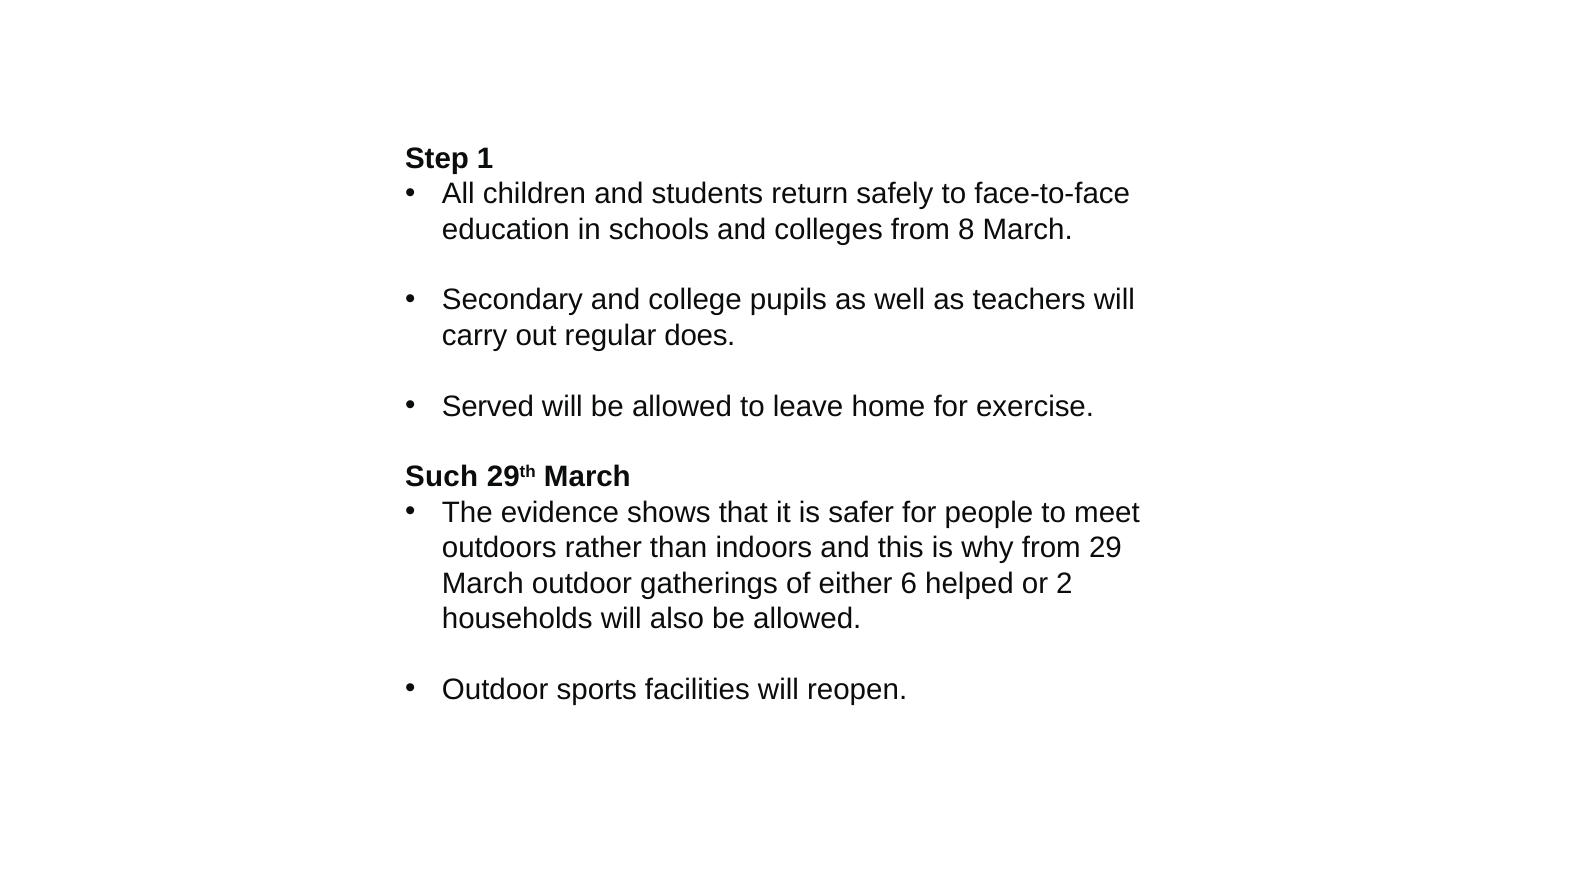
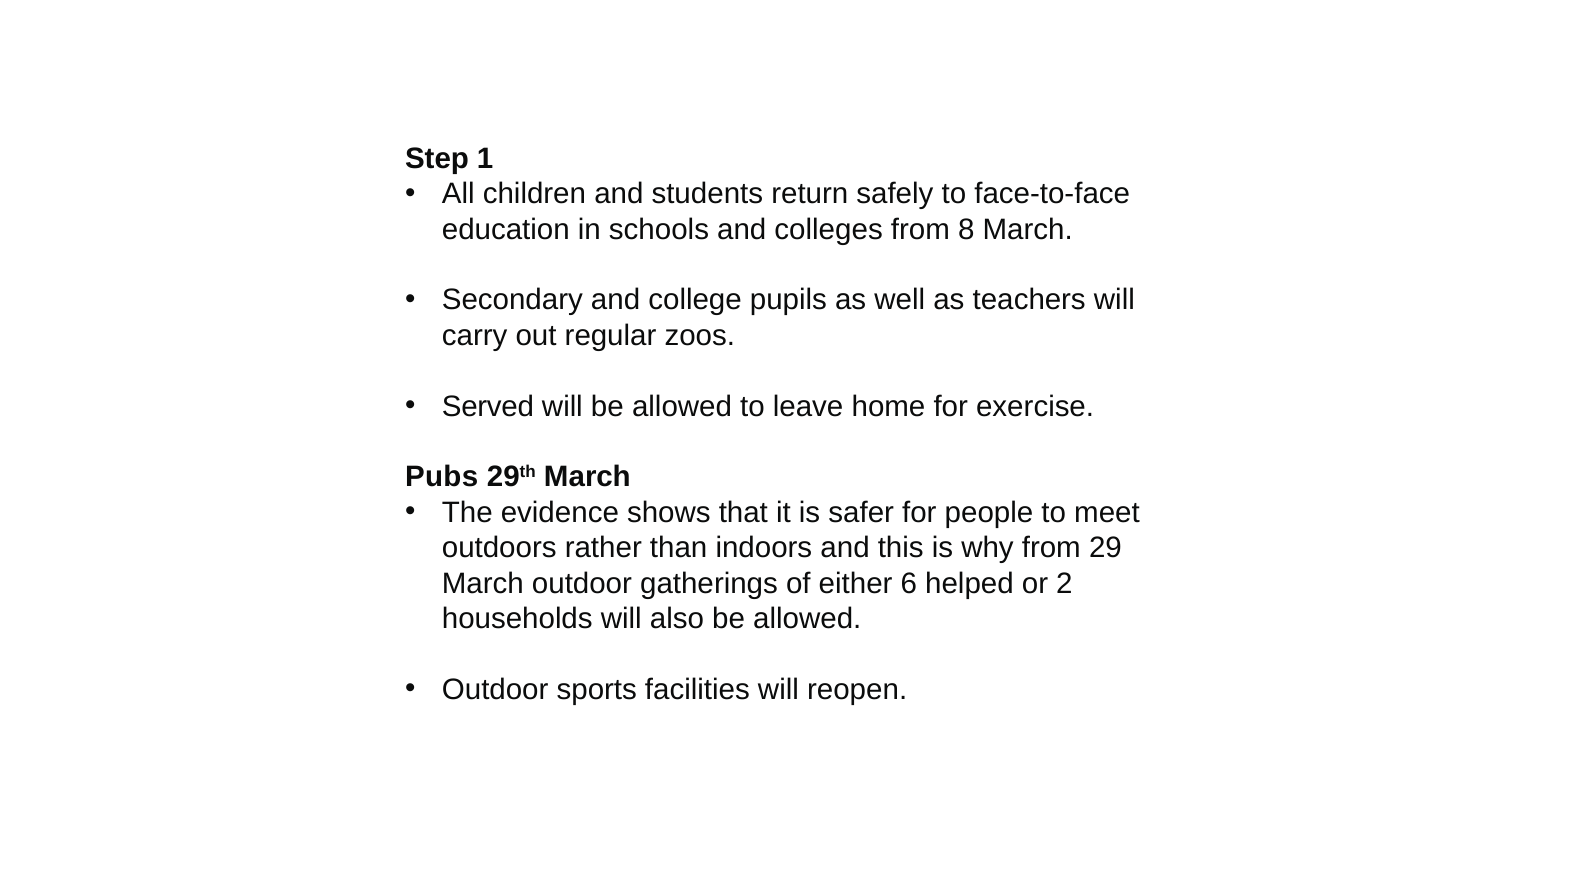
does: does -> zoos
Such: Such -> Pubs
